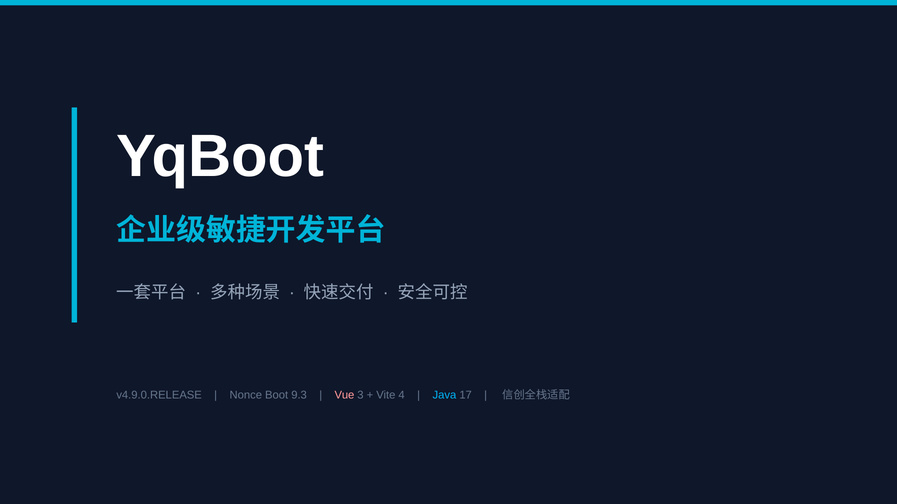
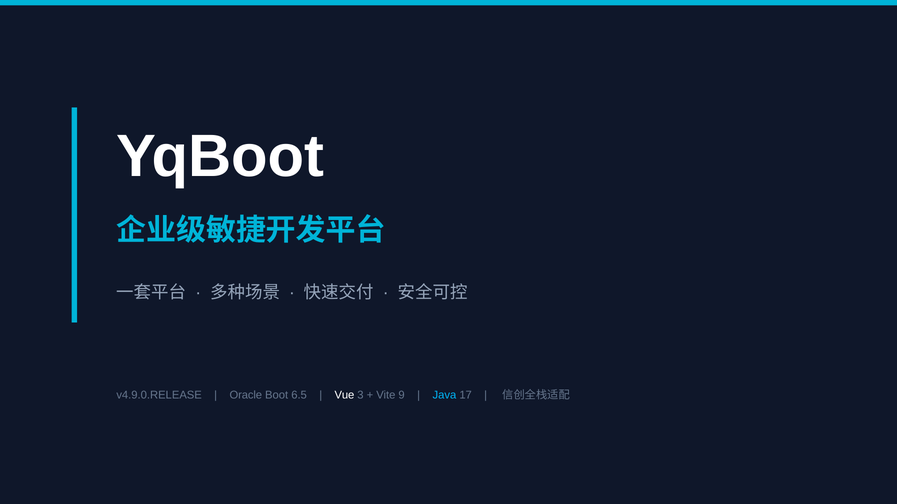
Nonce: Nonce -> Oracle
9.3: 9.3 -> 6.5
Vue colour: pink -> white
4: 4 -> 9
